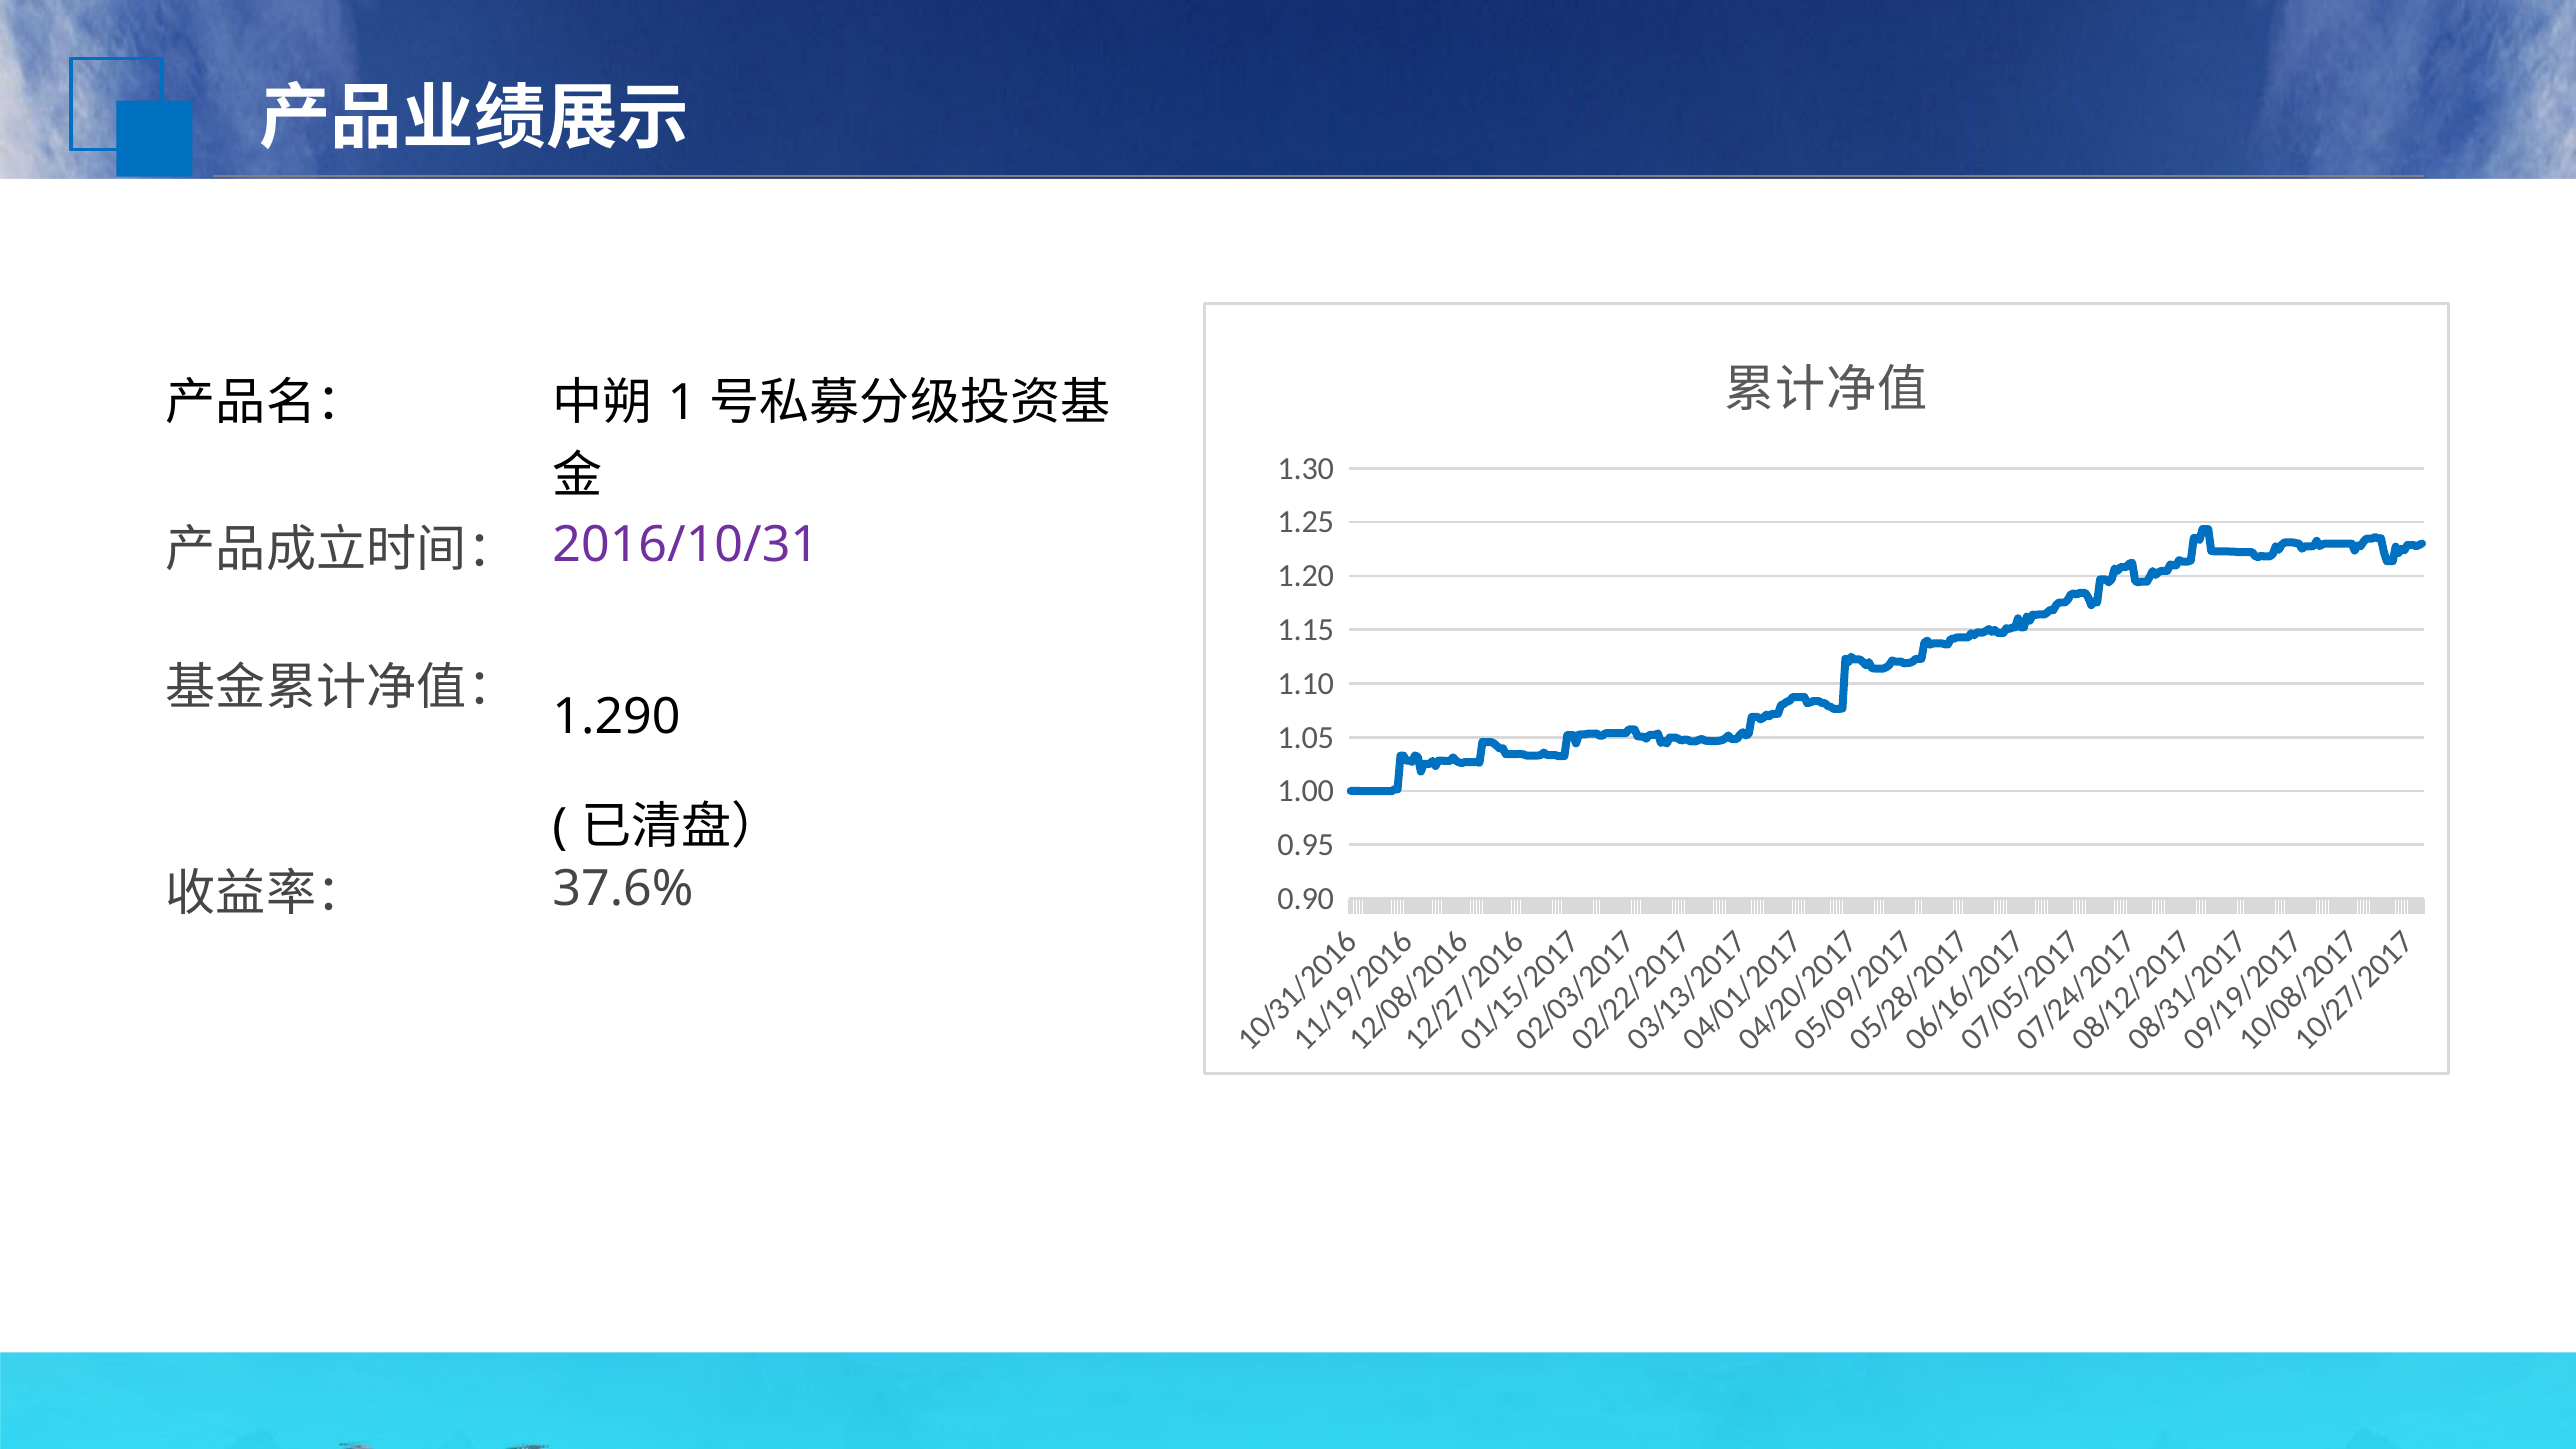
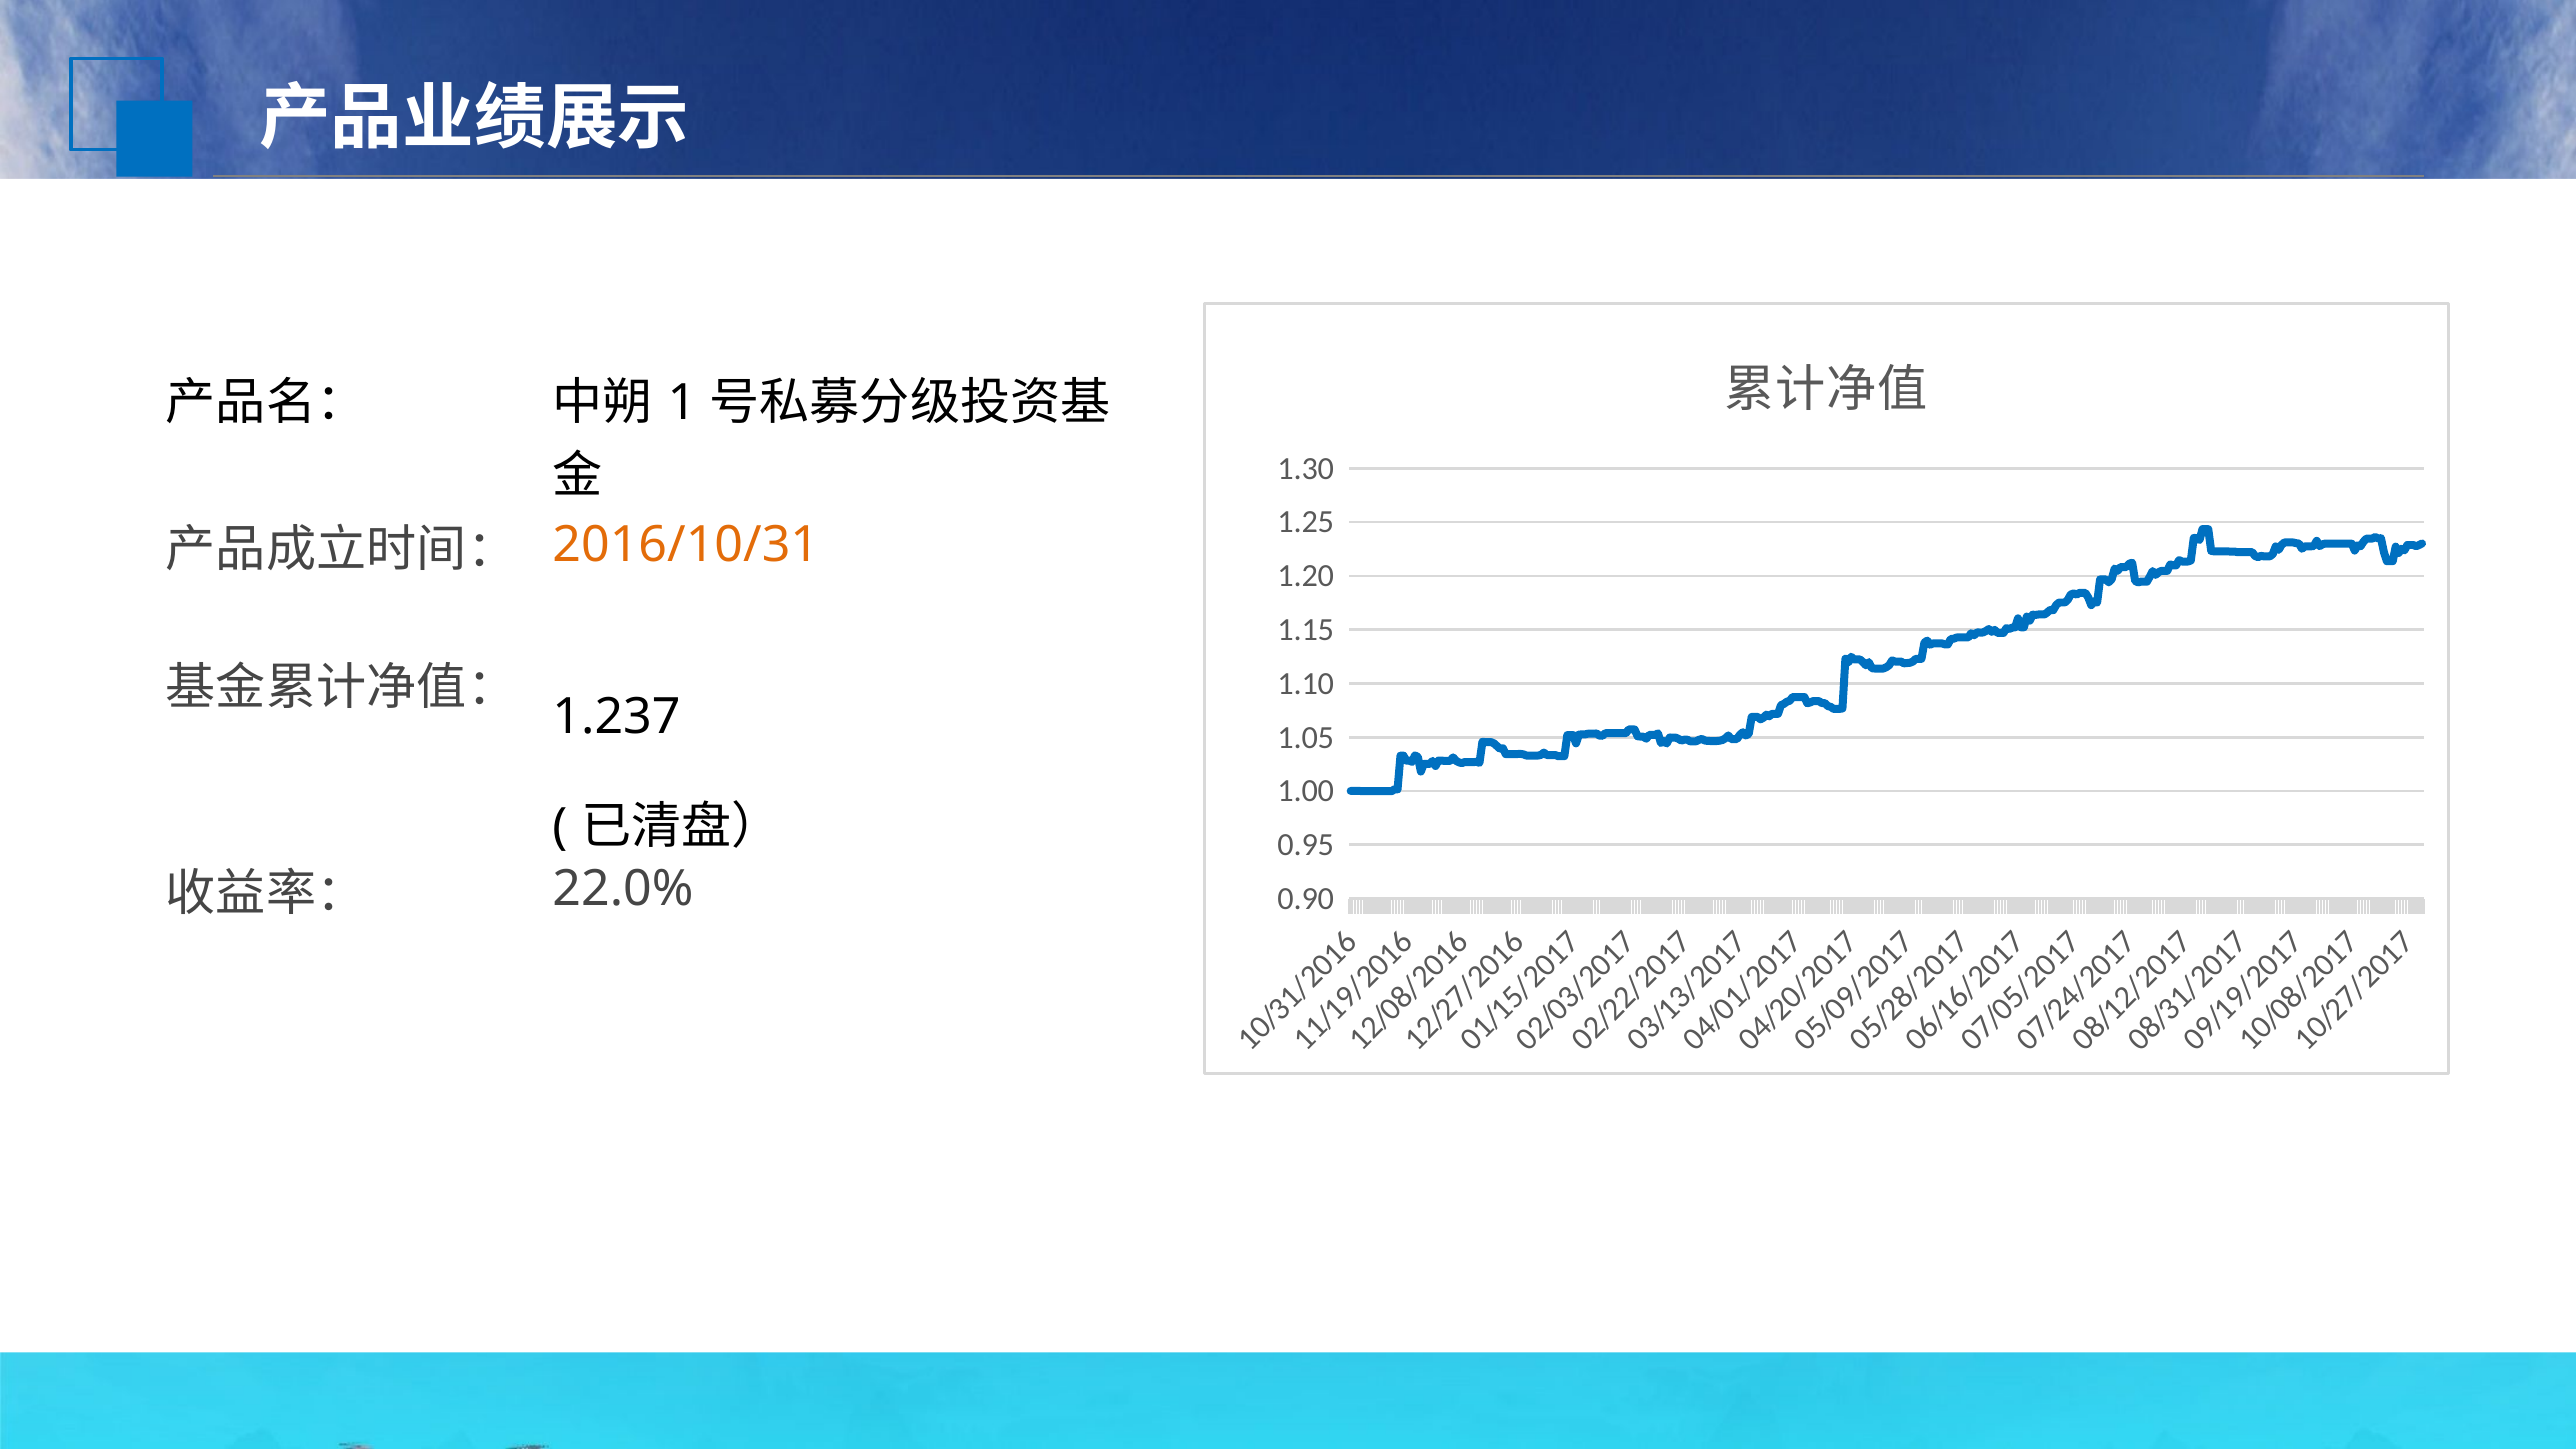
2016/10/31 colour: purple -> orange
1.290: 1.290 -> 1.237
37.6%: 37.6% -> 22.0%
